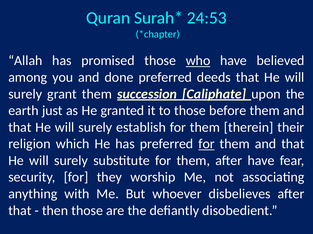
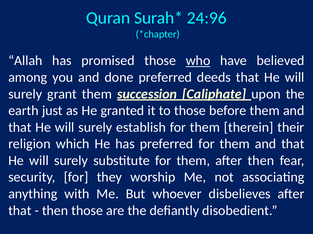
24:53: 24:53 -> 24:96
for at (207, 144) underline: present -> none
after have: have -> then
